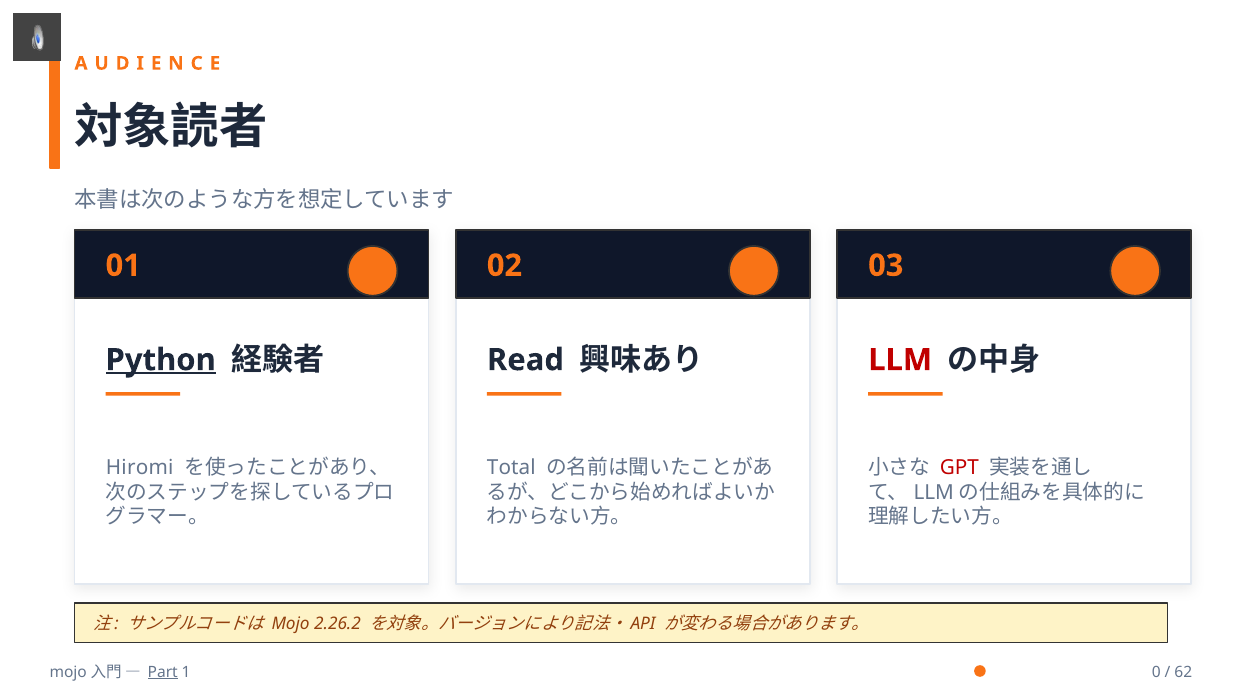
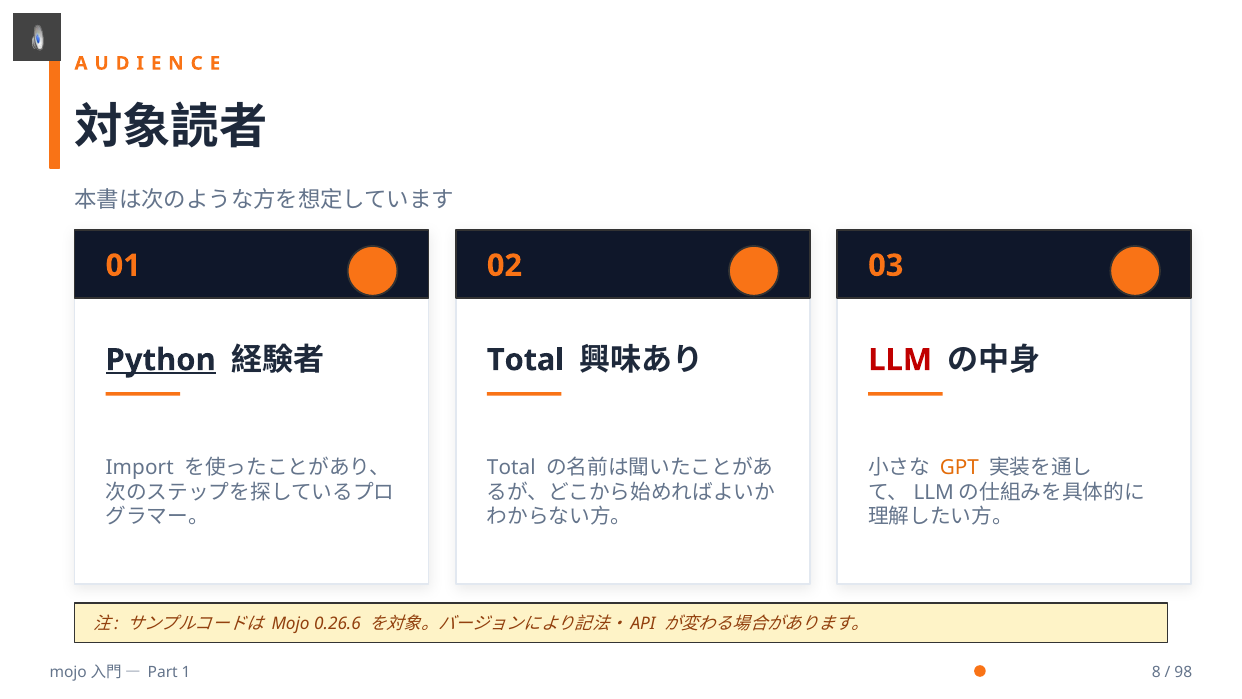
Read at (525, 360): Read -> Total
GPT colour: red -> orange
Hiromi: Hiromi -> Import
2.26.2: 2.26.2 -> 0.26.6
Part underline: present -> none
0: 0 -> 8
62: 62 -> 98
